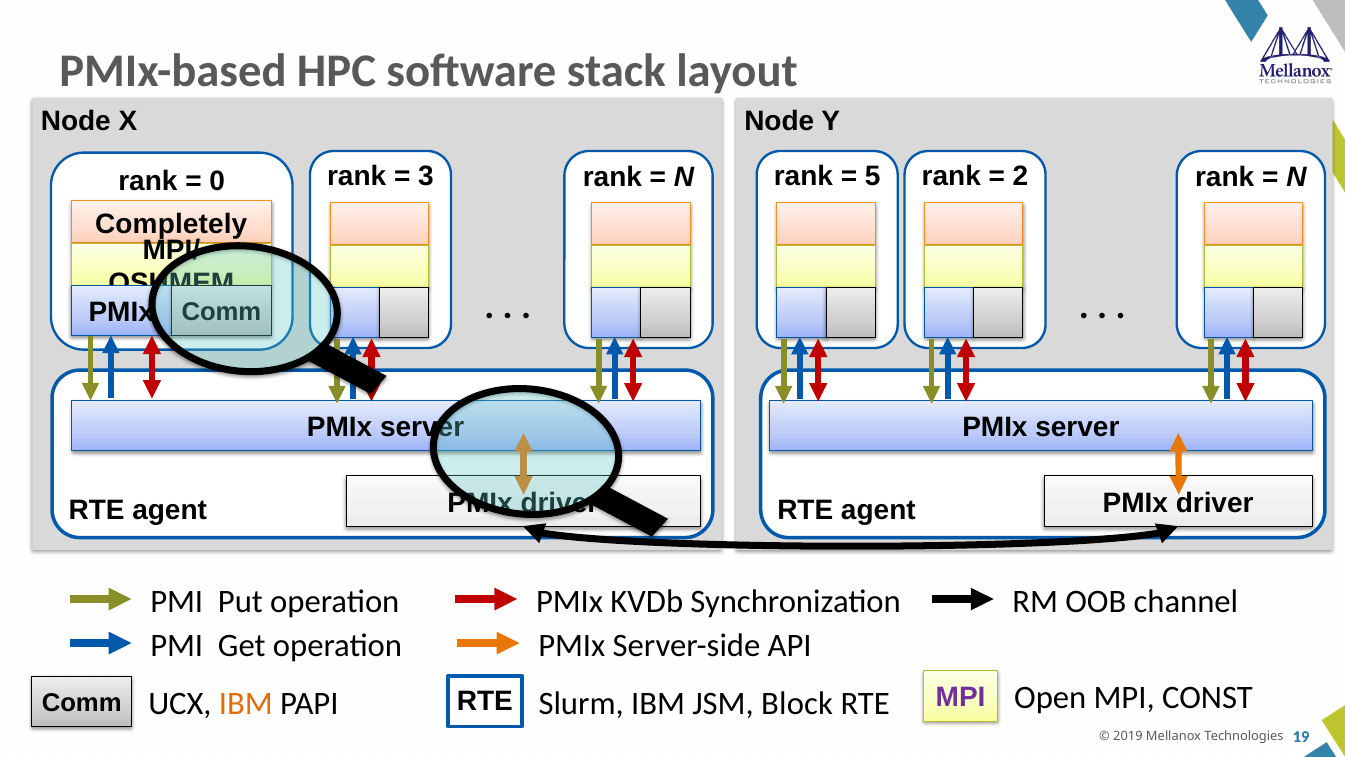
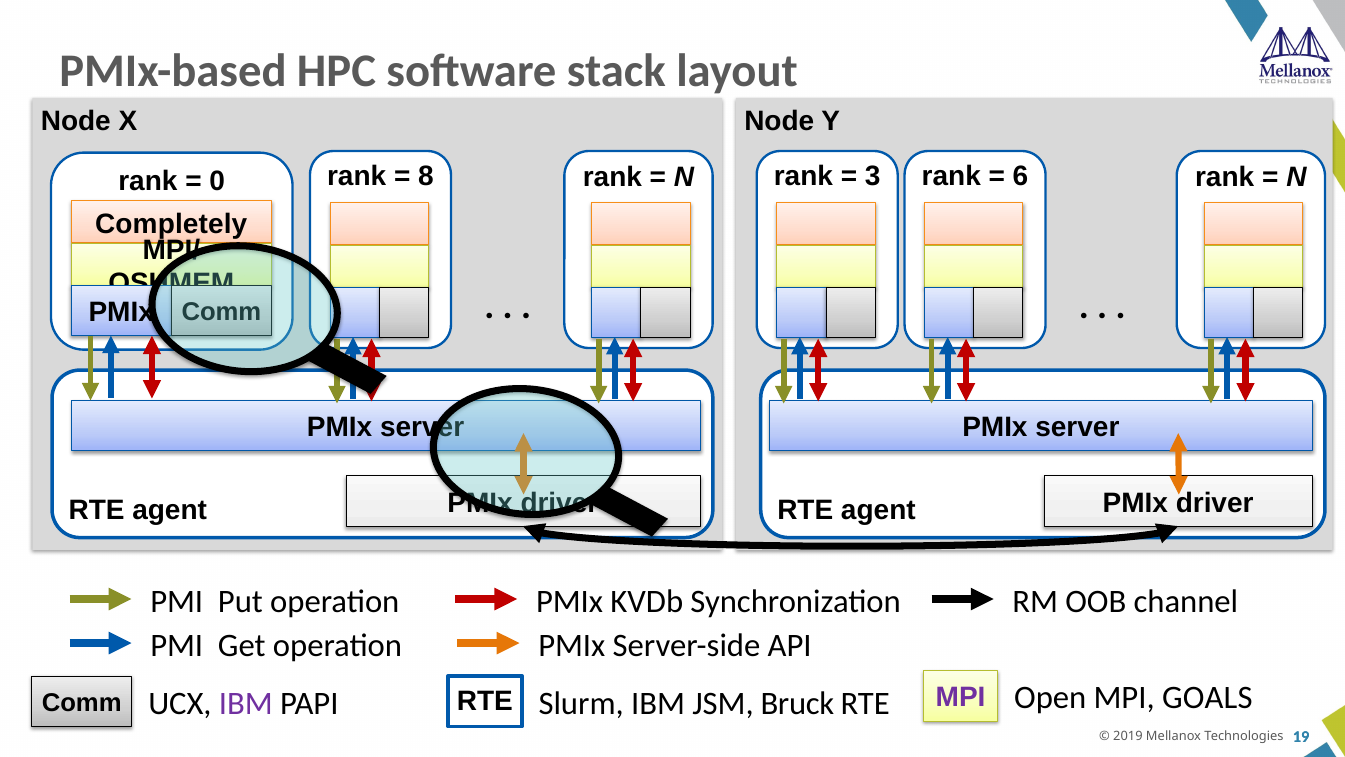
3: 3 -> 8
5: 5 -> 3
2: 2 -> 6
IBM at (246, 703) colour: orange -> purple
Block: Block -> Bruck
CONST: CONST -> GOALS
